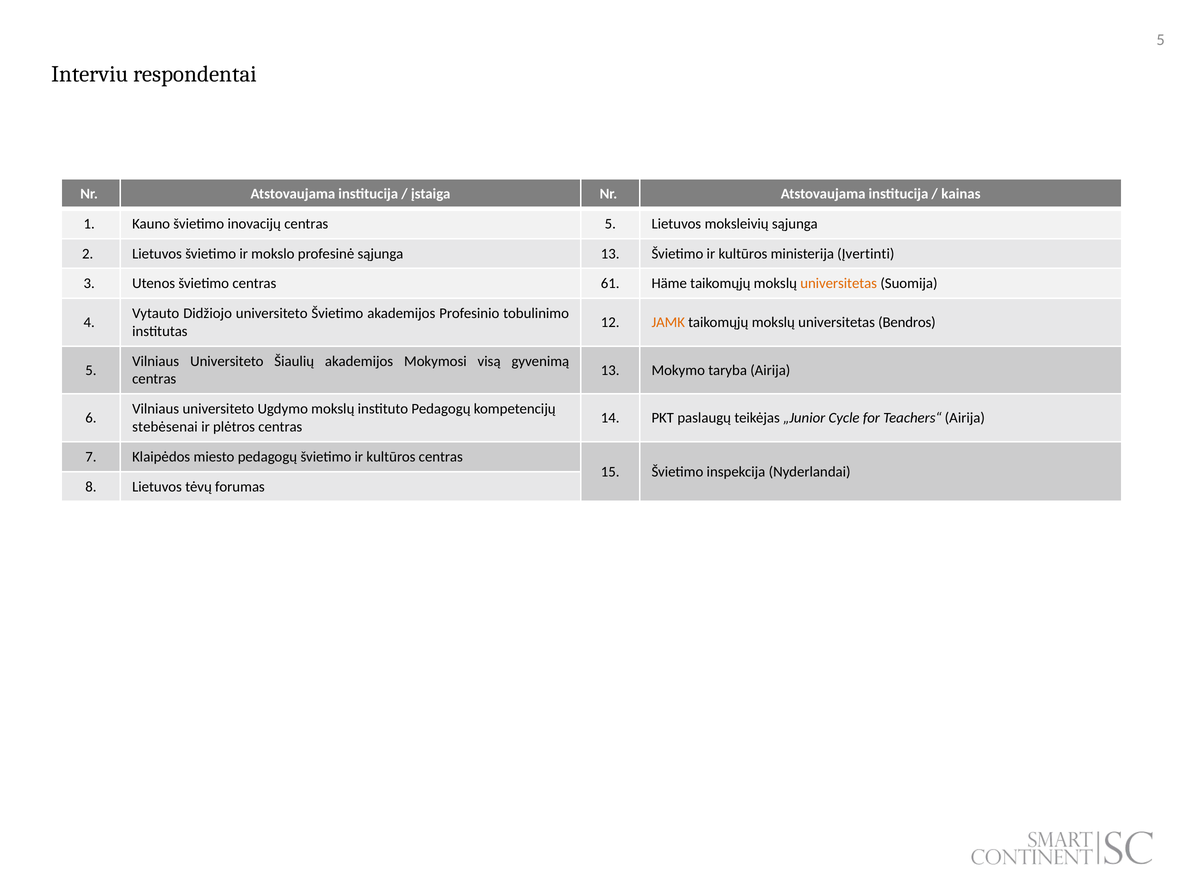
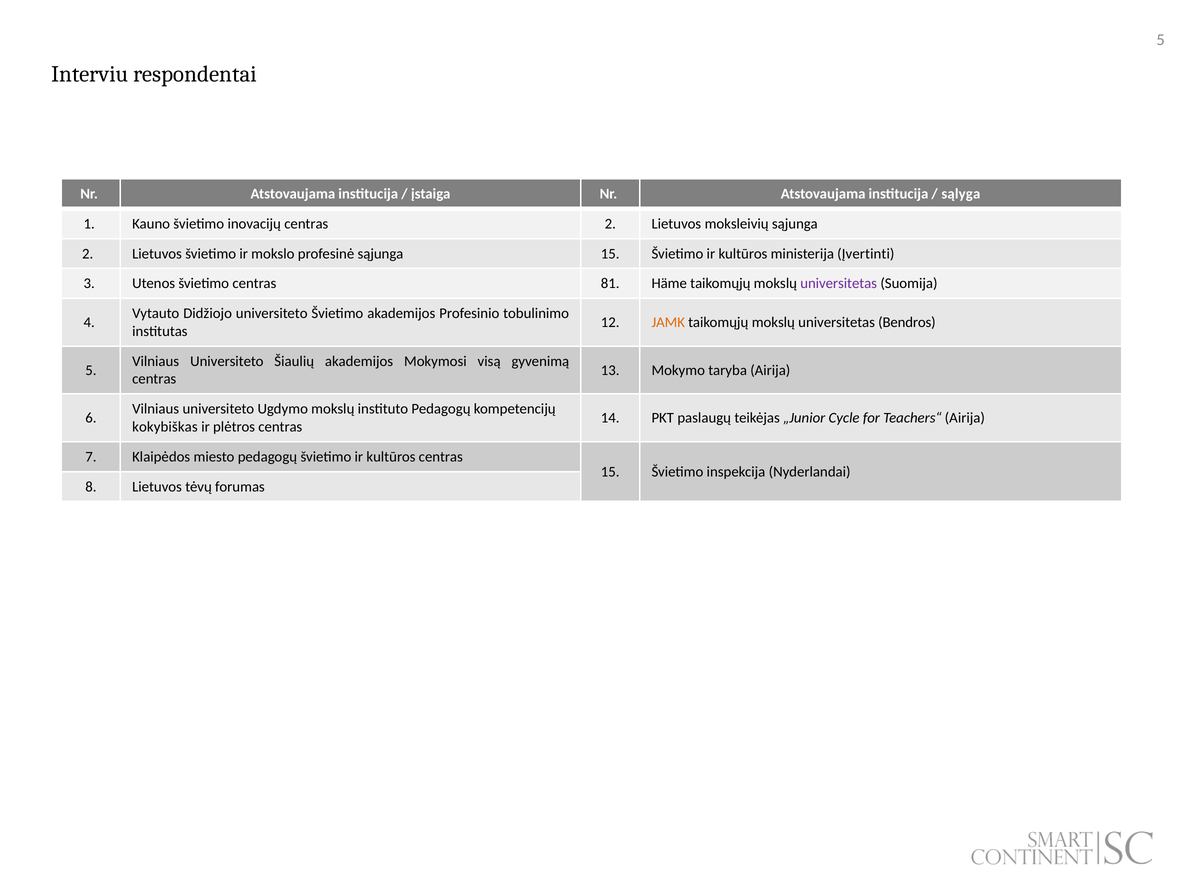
kainas: kainas -> sąlyga
centras 5: 5 -> 2
sąjunga 13: 13 -> 15
61: 61 -> 81
universitetas at (839, 284) colour: orange -> purple
stebėsenai: stebėsenai -> kokybiškas
